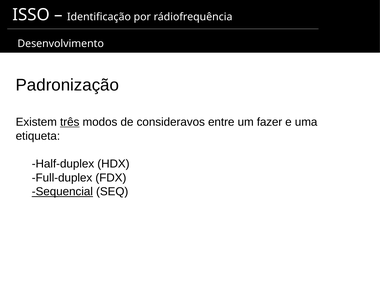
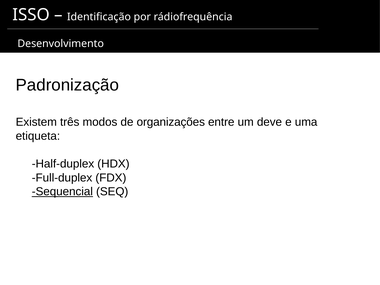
três underline: present -> none
consideravos: consideravos -> organizações
fazer: fazer -> deve
